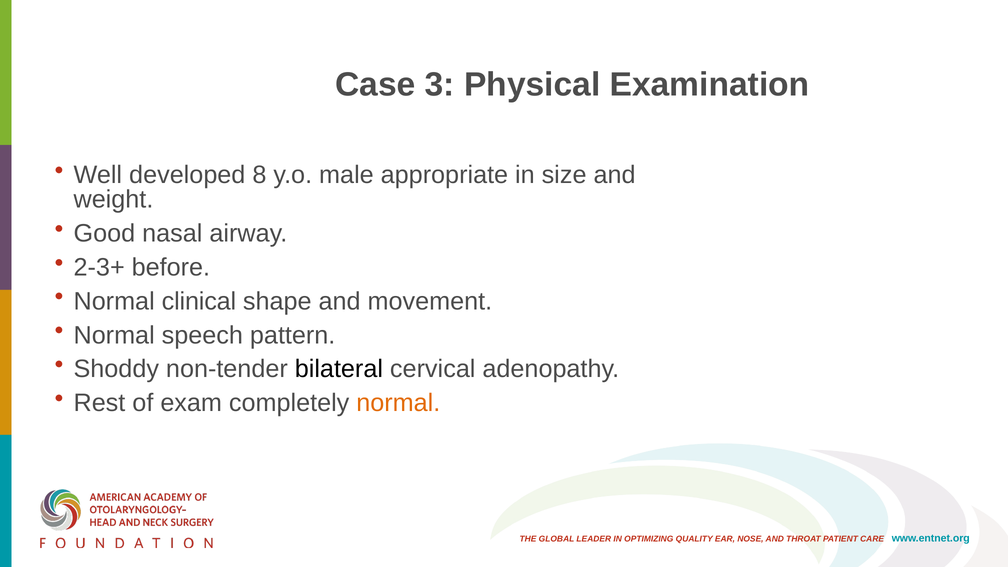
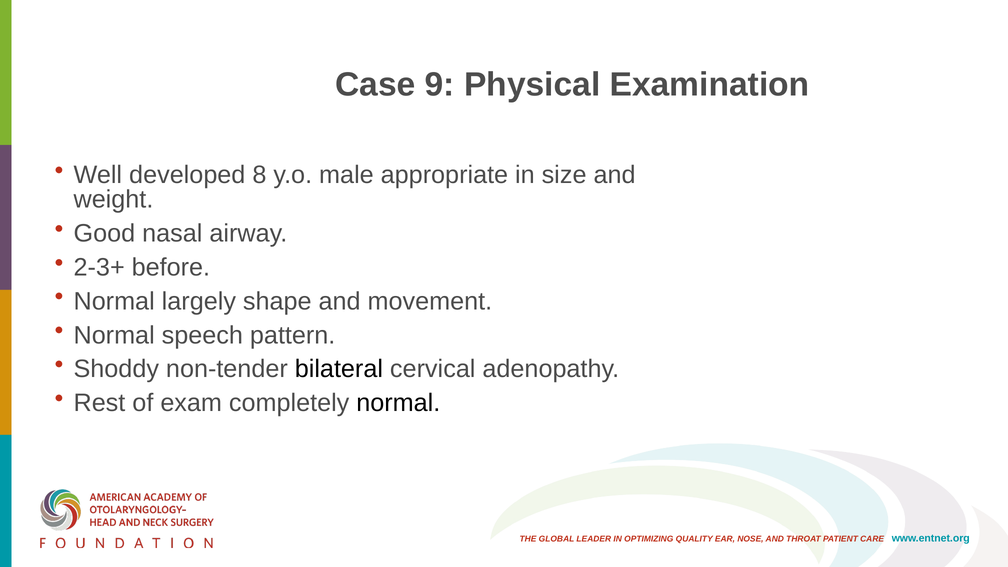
3: 3 -> 9
clinical: clinical -> largely
normal at (398, 403) colour: orange -> black
